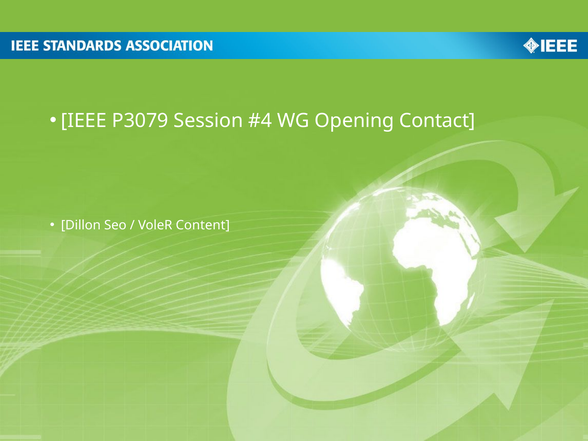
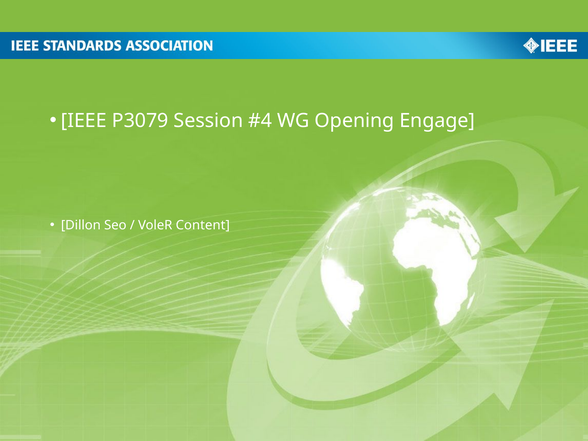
Contact: Contact -> Engage
